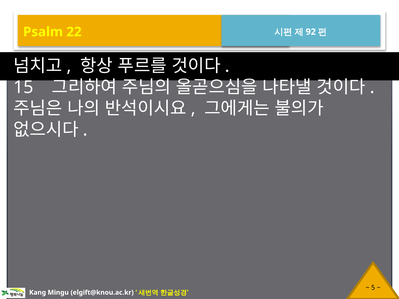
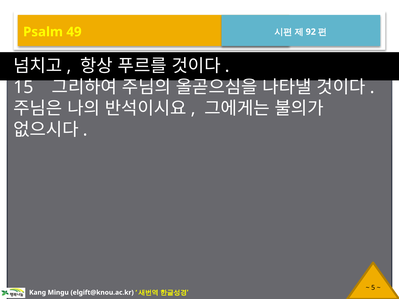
22: 22 -> 49
